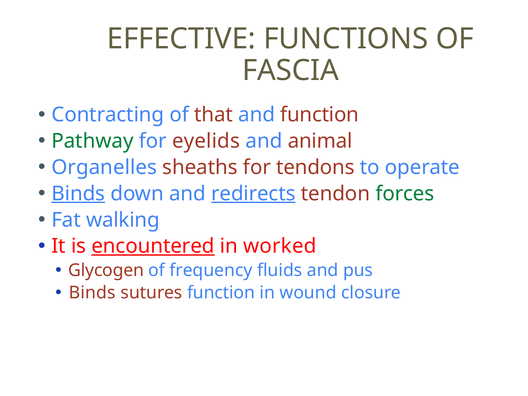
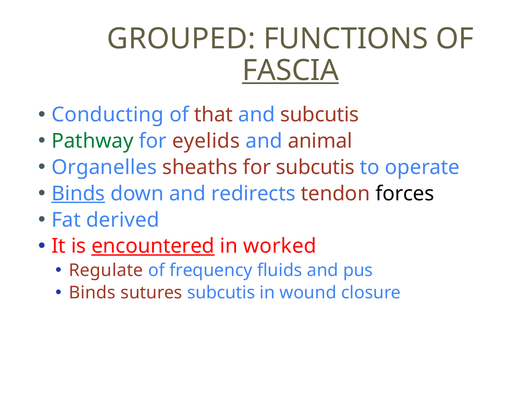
EFFECTIVE: EFFECTIVE -> GROUPED
FASCIA underline: none -> present
Contracting: Contracting -> Conducting
and function: function -> subcutis
for tendons: tendons -> subcutis
redirects underline: present -> none
forces colour: green -> black
walking: walking -> derived
Glycogen: Glycogen -> Regulate
sutures function: function -> subcutis
